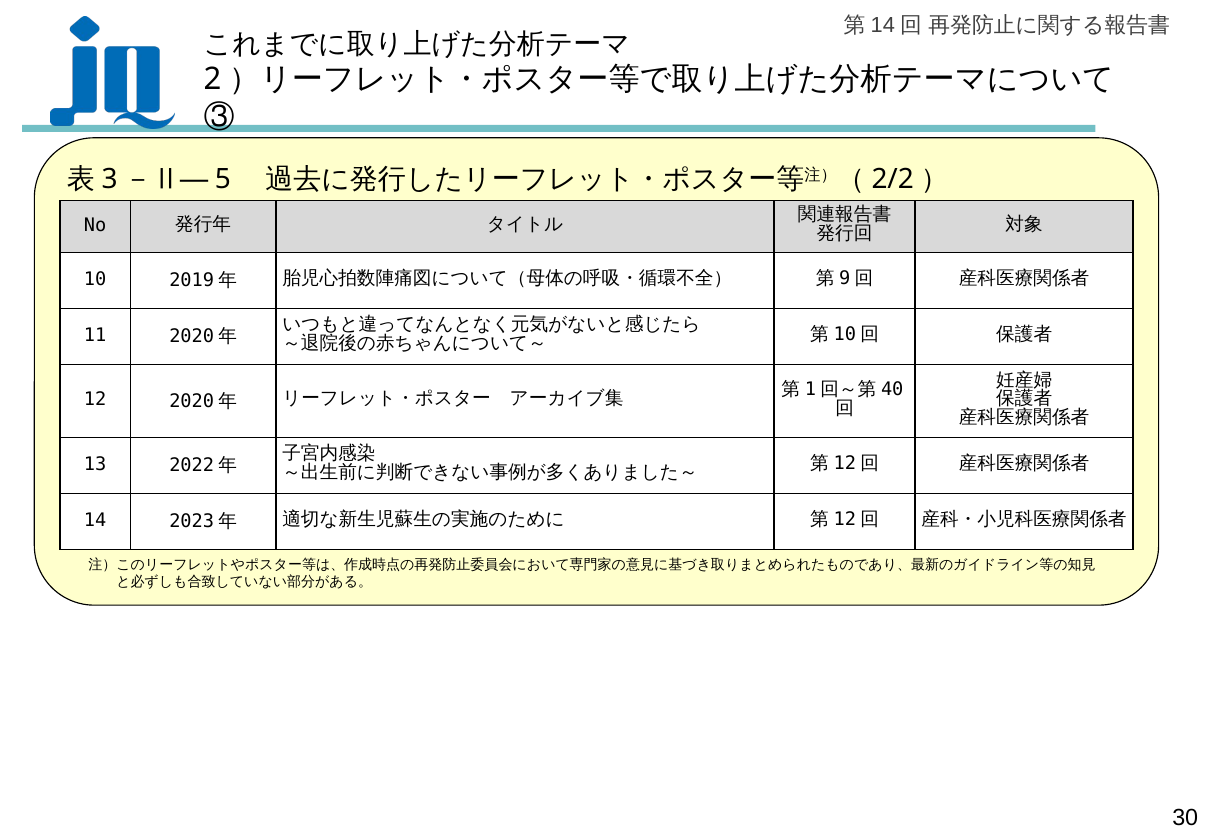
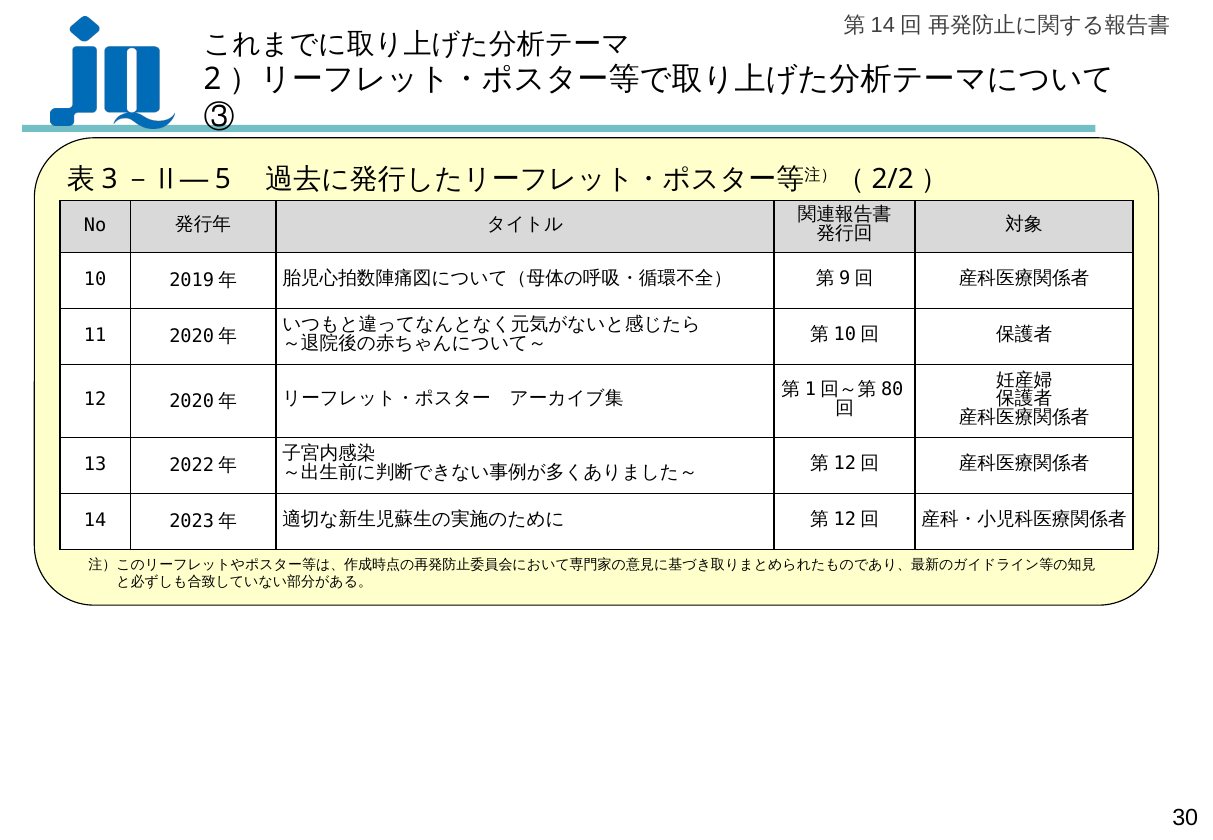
40: 40 -> 80
